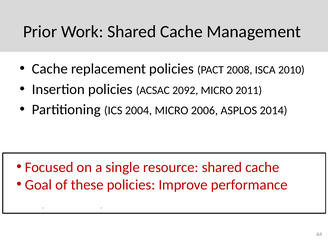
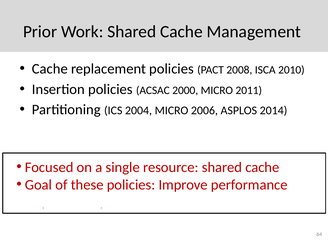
2092: 2092 -> 2000
